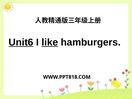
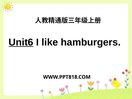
like underline: present -> none
